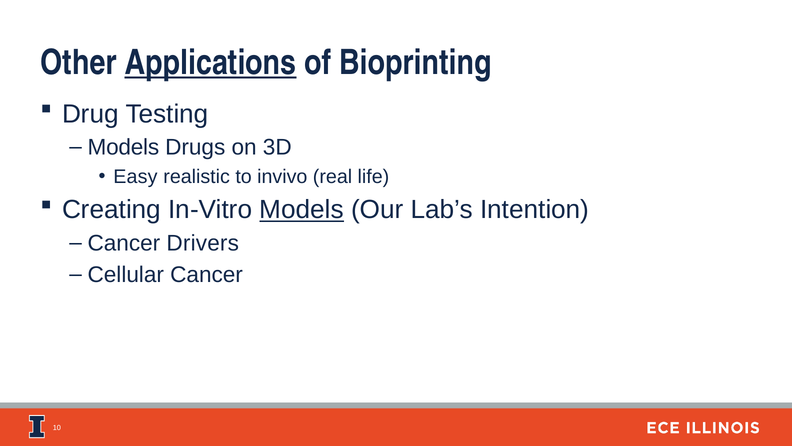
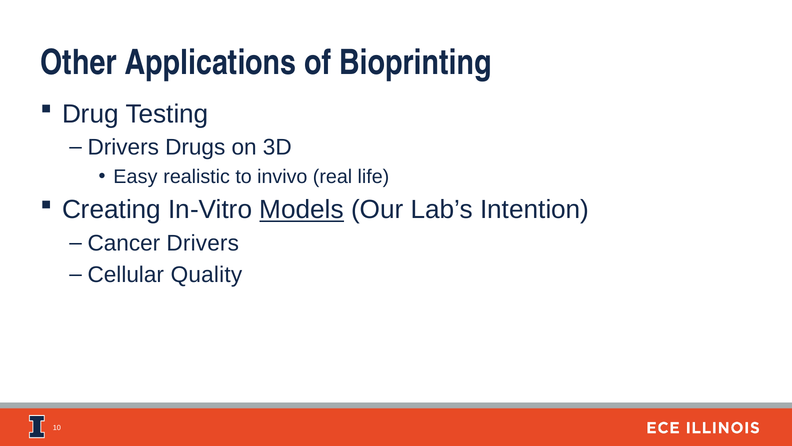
Applications underline: present -> none
Models at (123, 147): Models -> Drivers
Cellular Cancer: Cancer -> Quality
